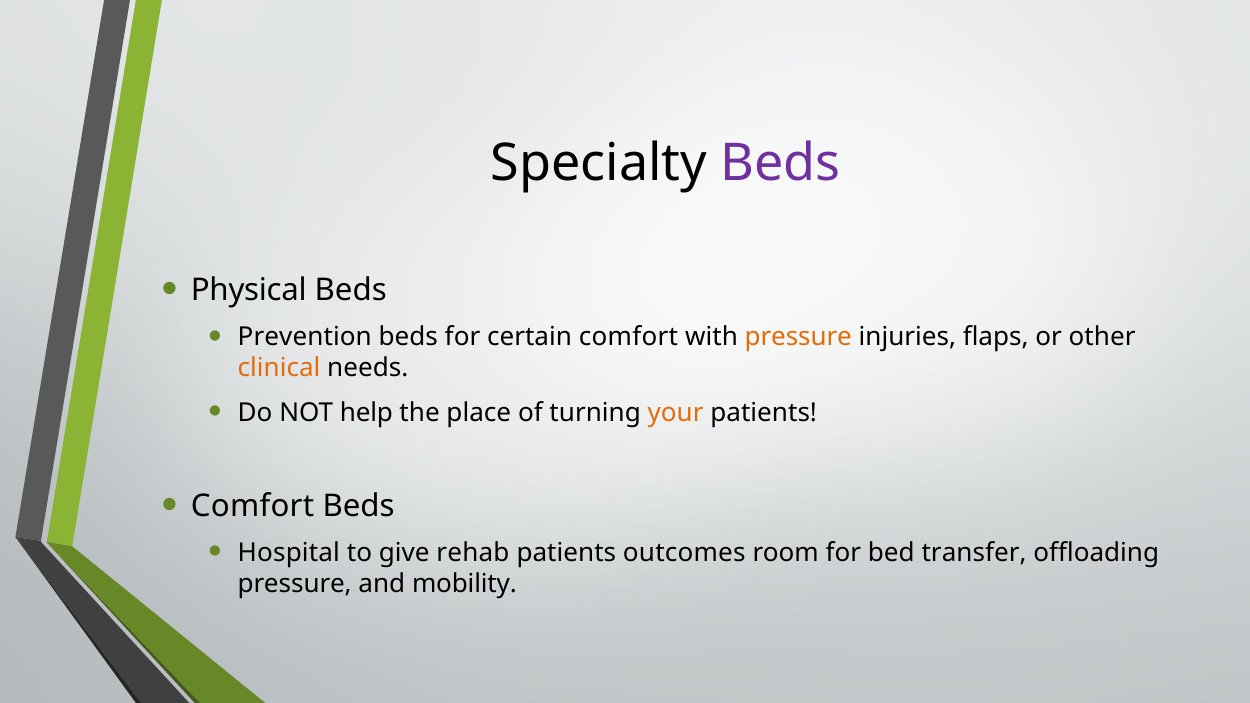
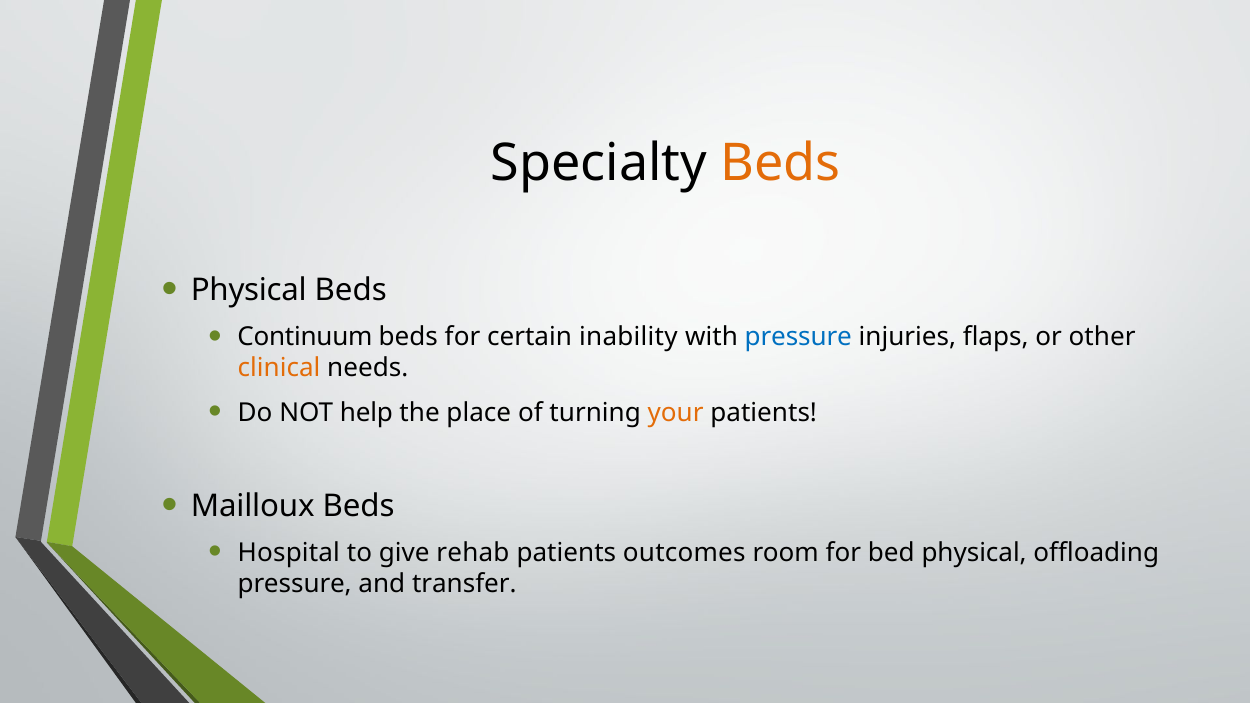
Beds at (780, 164) colour: purple -> orange
Prevention: Prevention -> Continuum
certain comfort: comfort -> inability
pressure at (798, 337) colour: orange -> blue
Comfort at (253, 506): Comfort -> Mailloux
bed transfer: transfer -> physical
mobility: mobility -> transfer
